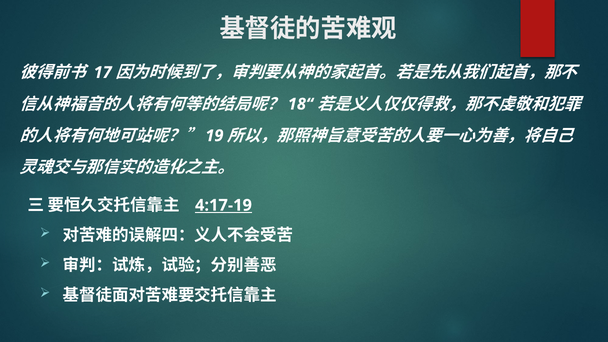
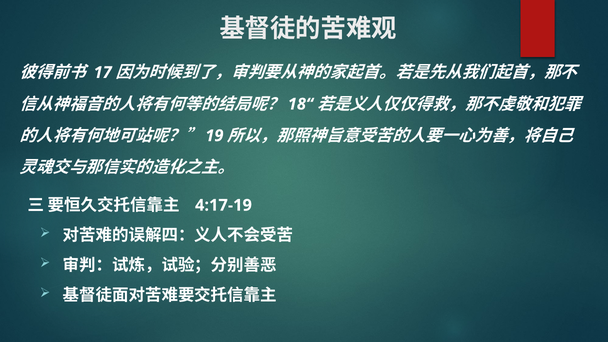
4:17-19 underline: present -> none
